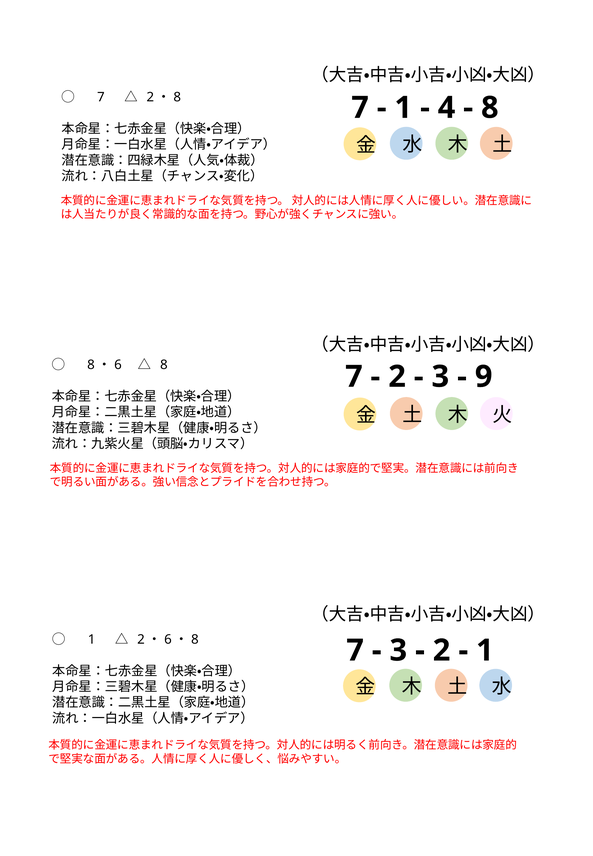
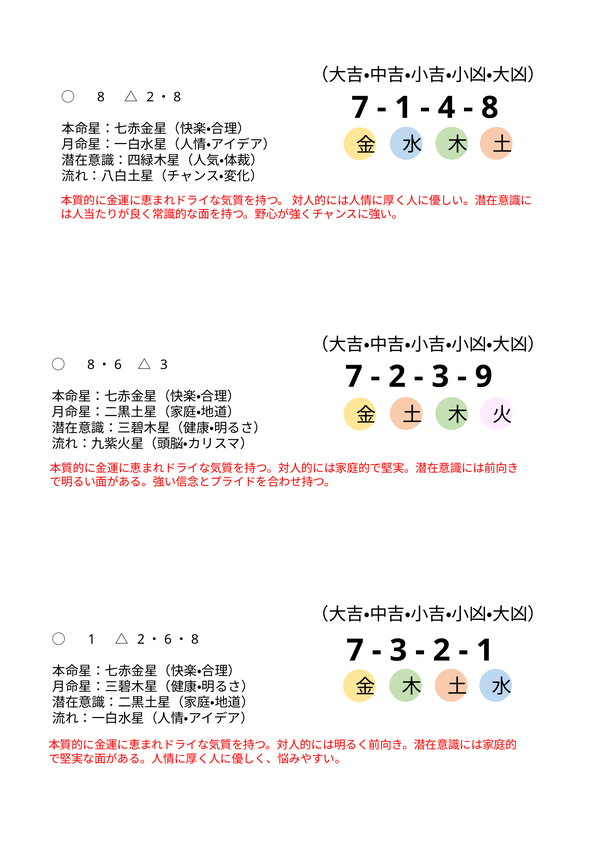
7 at (101, 97): 7 -> 8
8 at (164, 365): 8 -> 3
